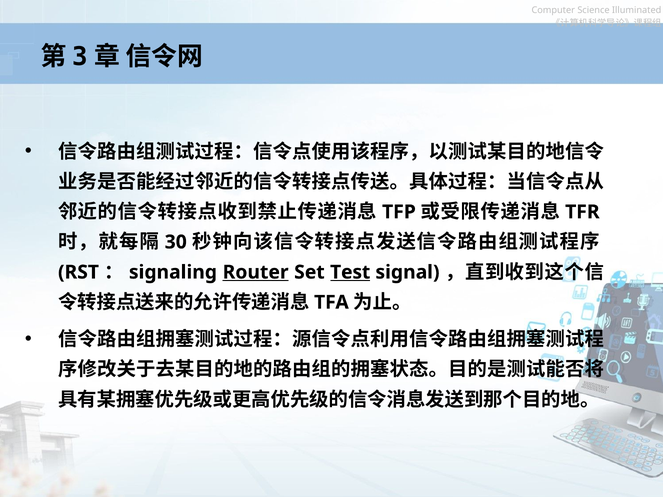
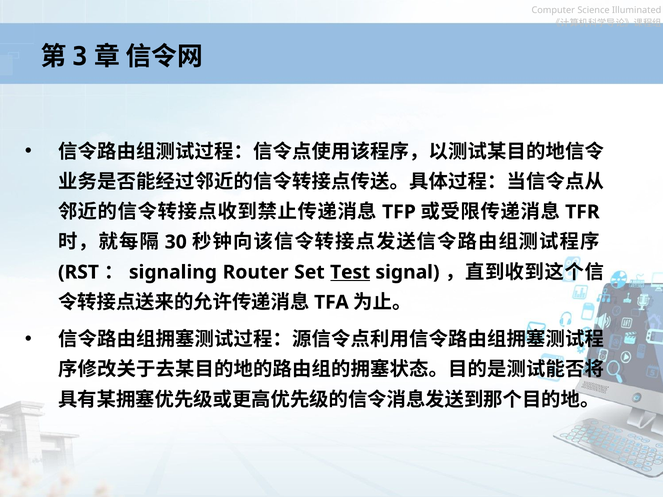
Router underline: present -> none
